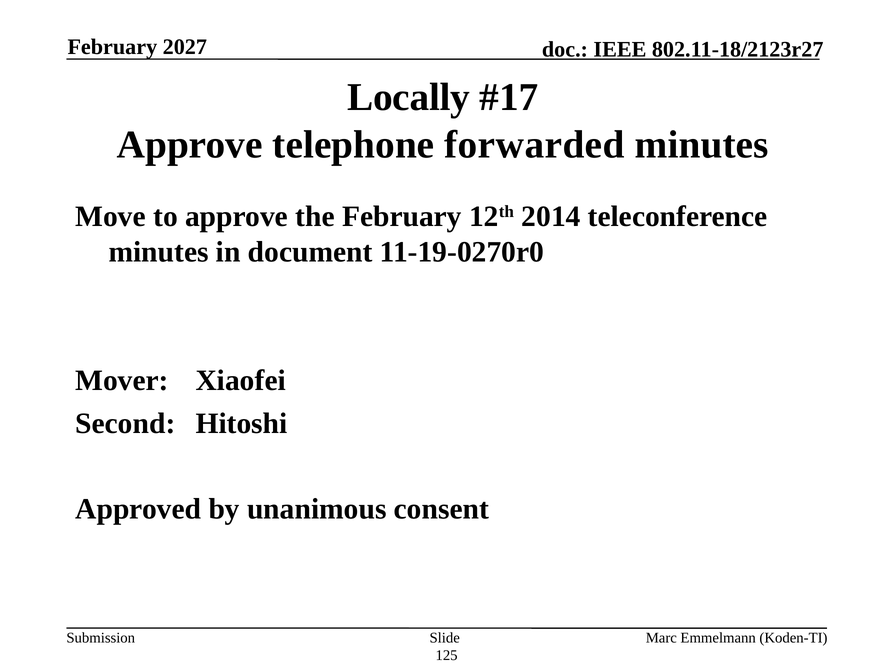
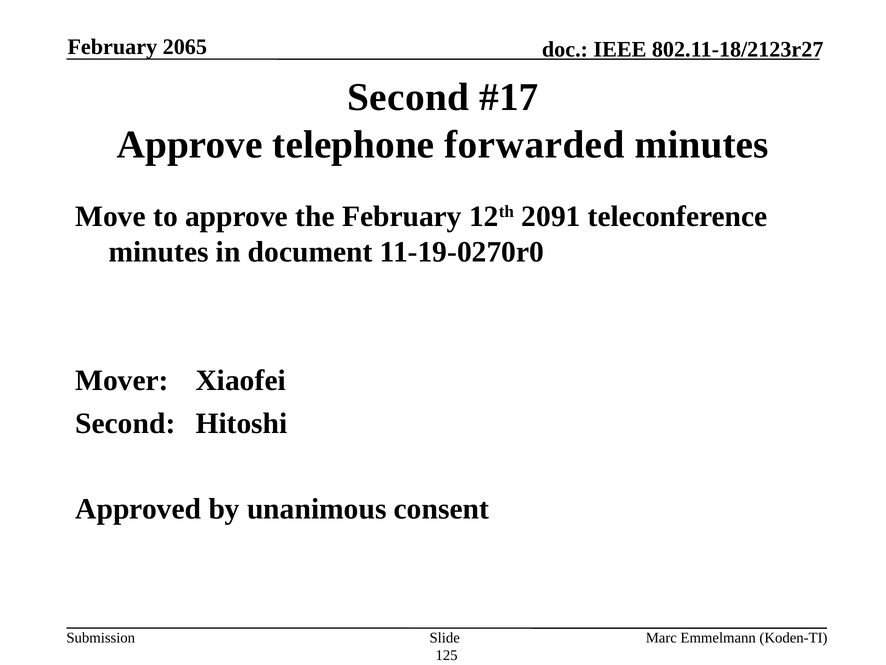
2027: 2027 -> 2065
Locally at (409, 97): Locally -> Second
2014: 2014 -> 2091
